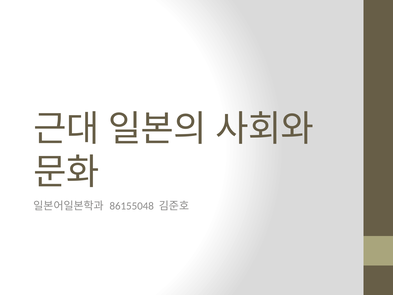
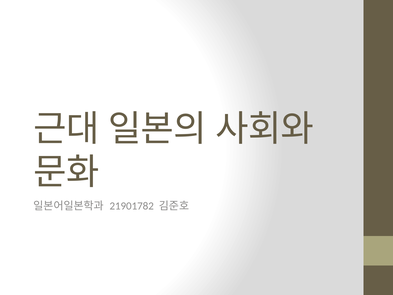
86155048: 86155048 -> 21901782
